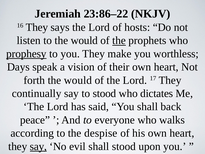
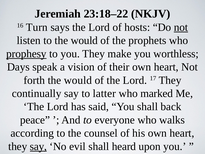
23:86–22: 23:86–22 -> 23:18–22
16 They: They -> Turn
not at (181, 27) underline: none -> present
the at (119, 40) underline: present -> none
to stood: stood -> latter
dictates: dictates -> marked
despise: despise -> counsel
shall stood: stood -> heard
